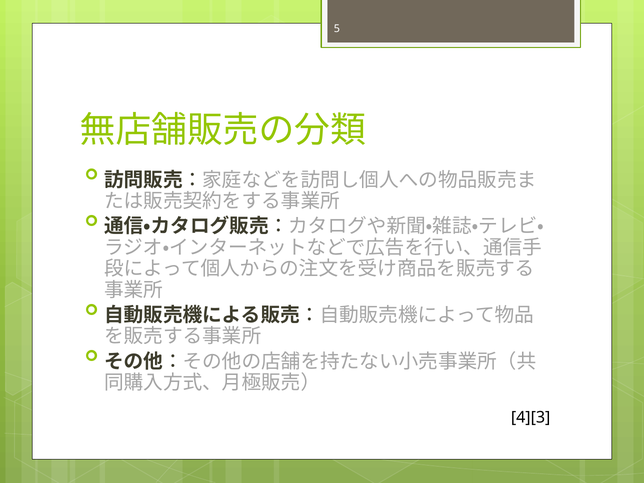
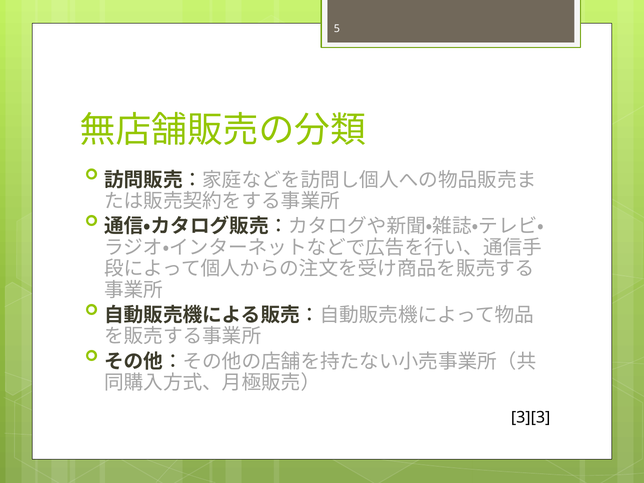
4][3: 4][3 -> 3][3
